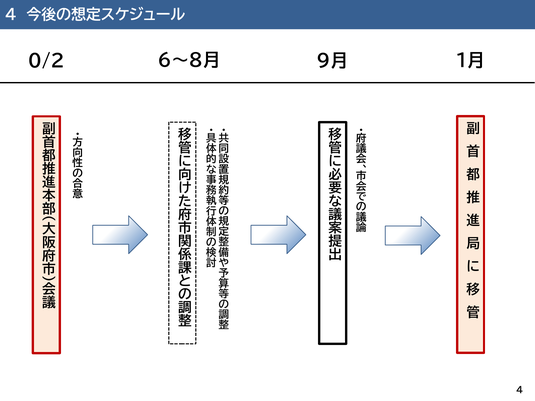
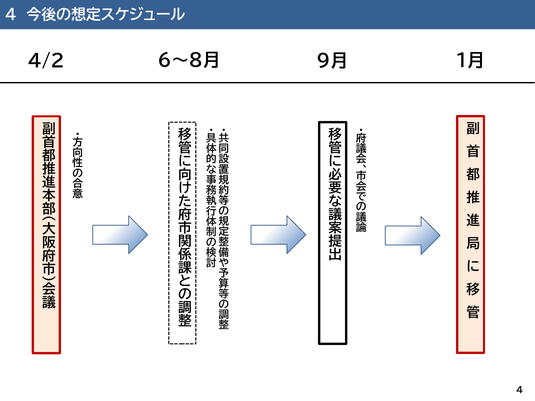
0/2: 0/2 -> 4/2
